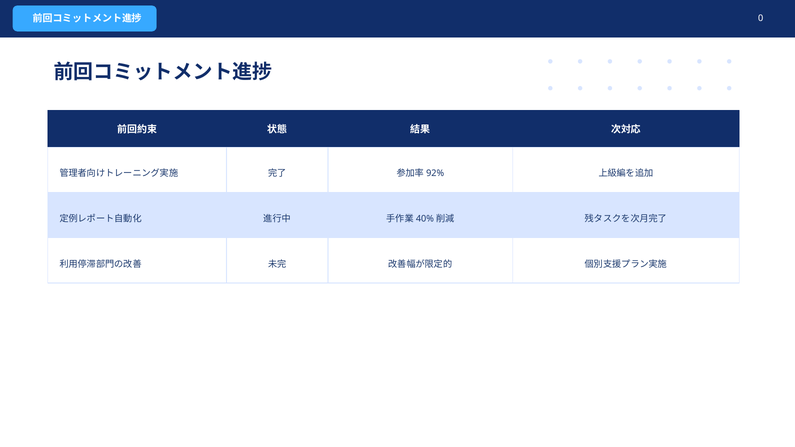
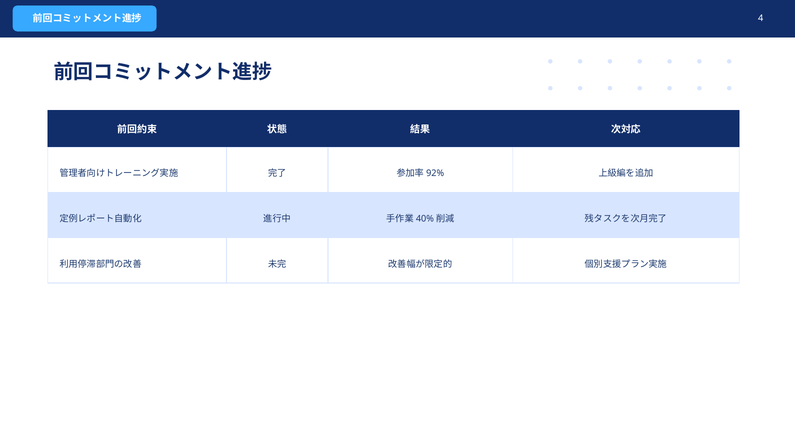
0: 0 -> 4
